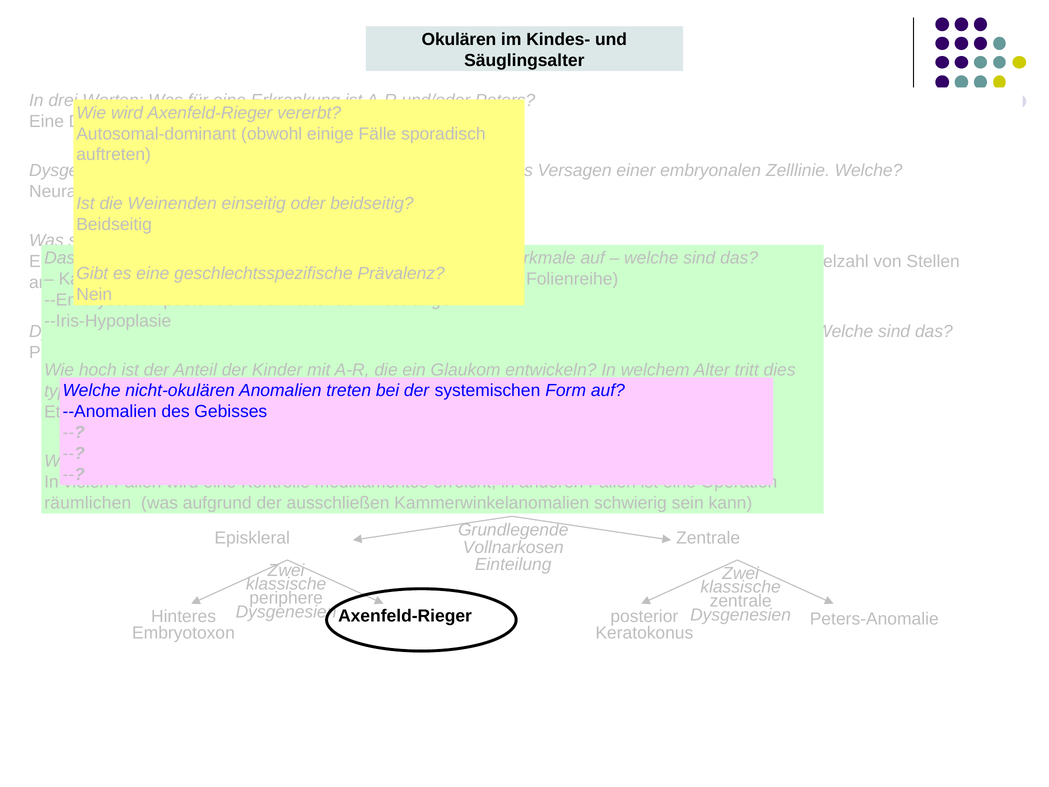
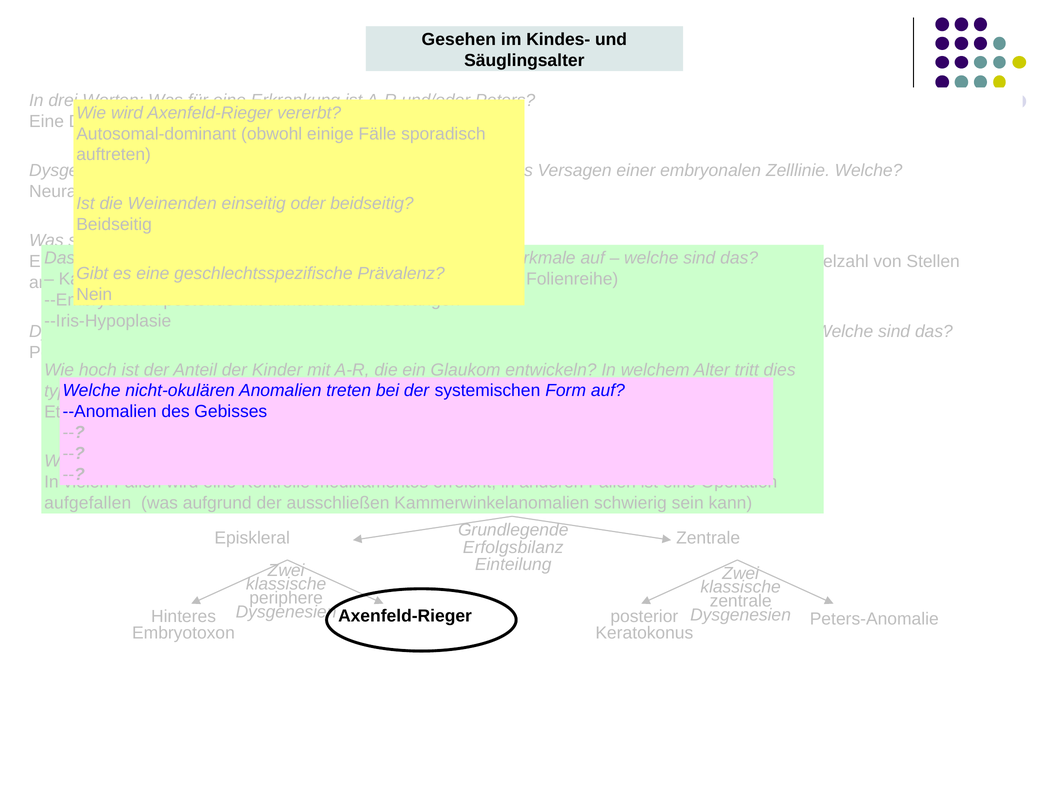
Okulären: Okulären -> Gesehen
räumlichen: räumlichen -> aufgefallen
Vollnarkosen: Vollnarkosen -> Erfolgsbilanz
